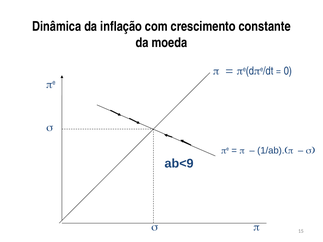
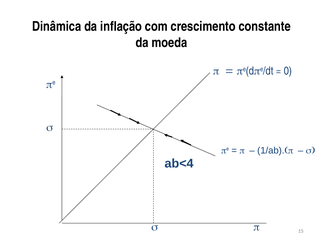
ab<9: ab<9 -> ab<4
